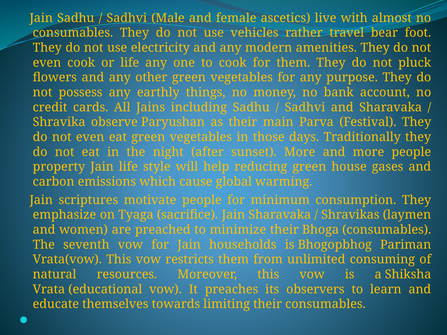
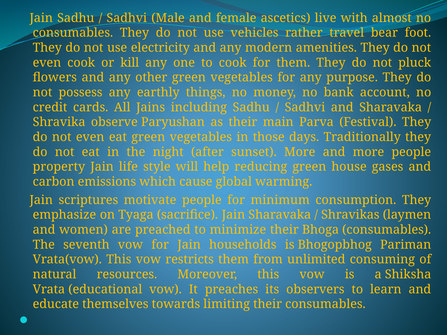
or life: life -> kill
